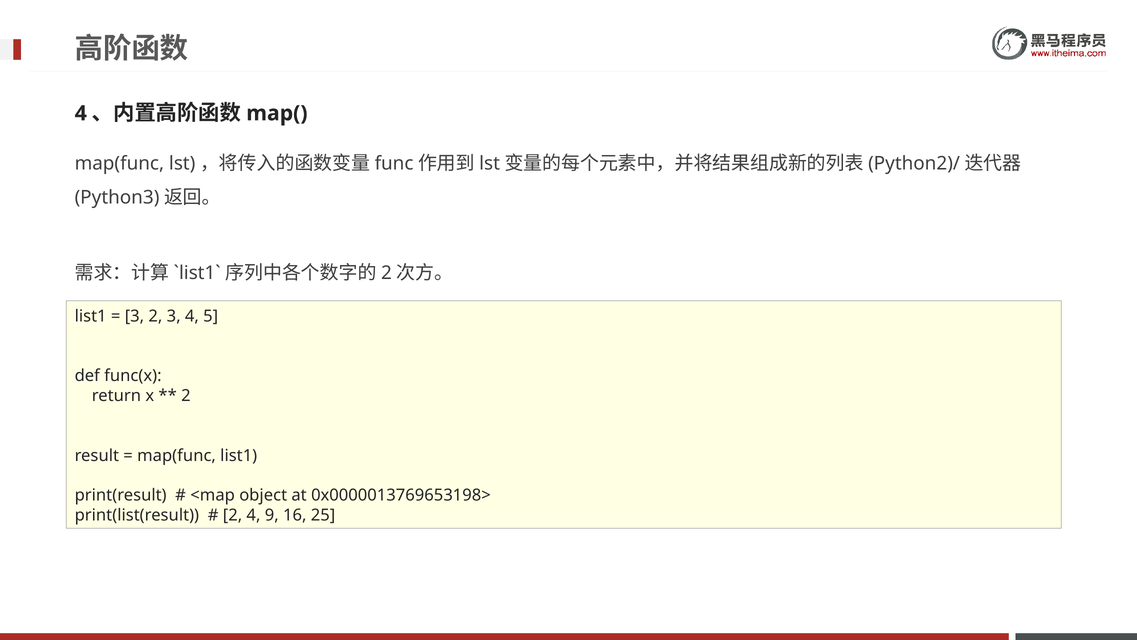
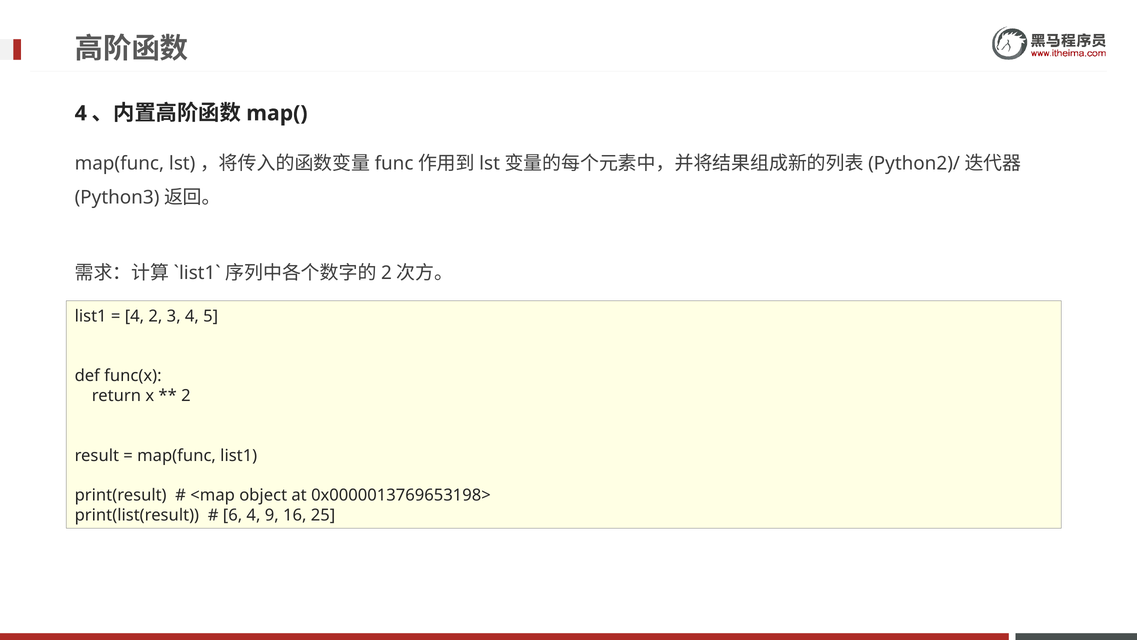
3 at (134, 316): 3 -> 4
2 at (233, 515): 2 -> 6
